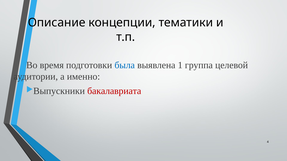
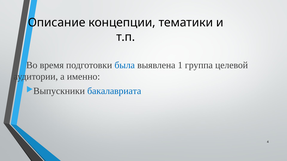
бакалавриата colour: red -> blue
